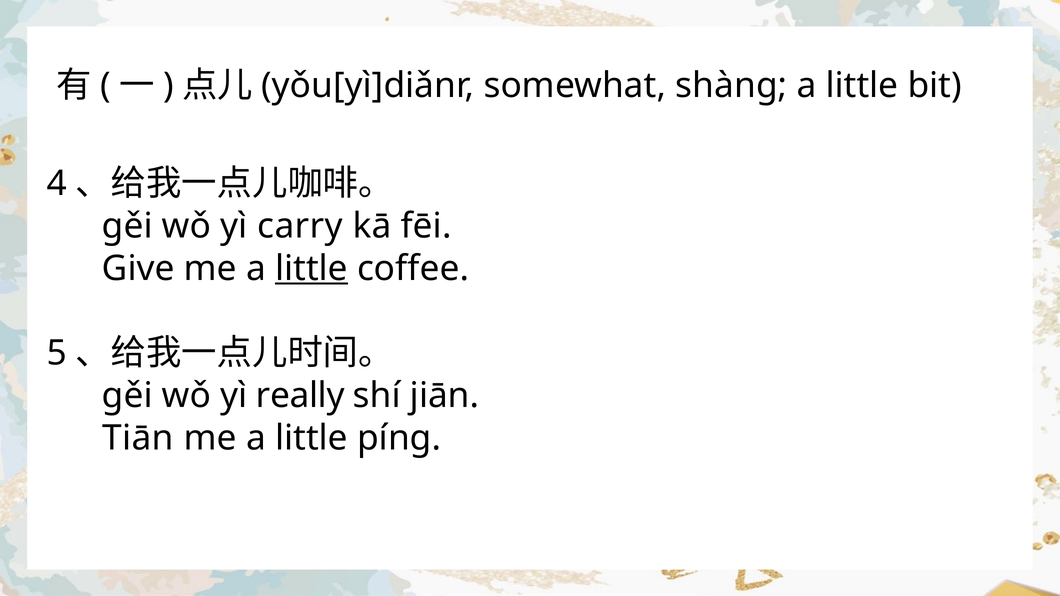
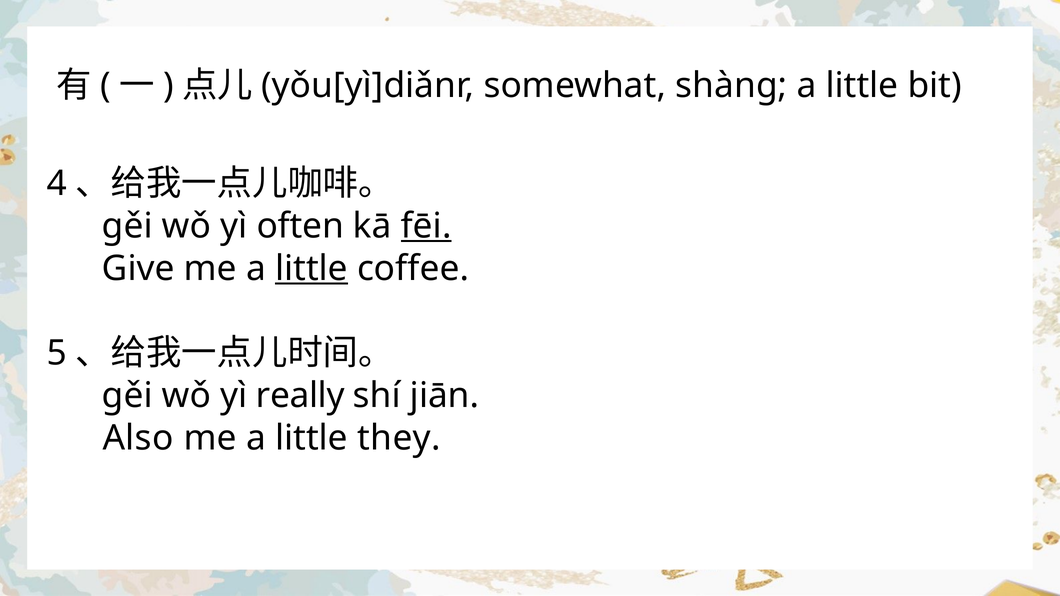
carry: carry -> often
fēi underline: none -> present
Tiān: Tiān -> Also
píng: píng -> they
